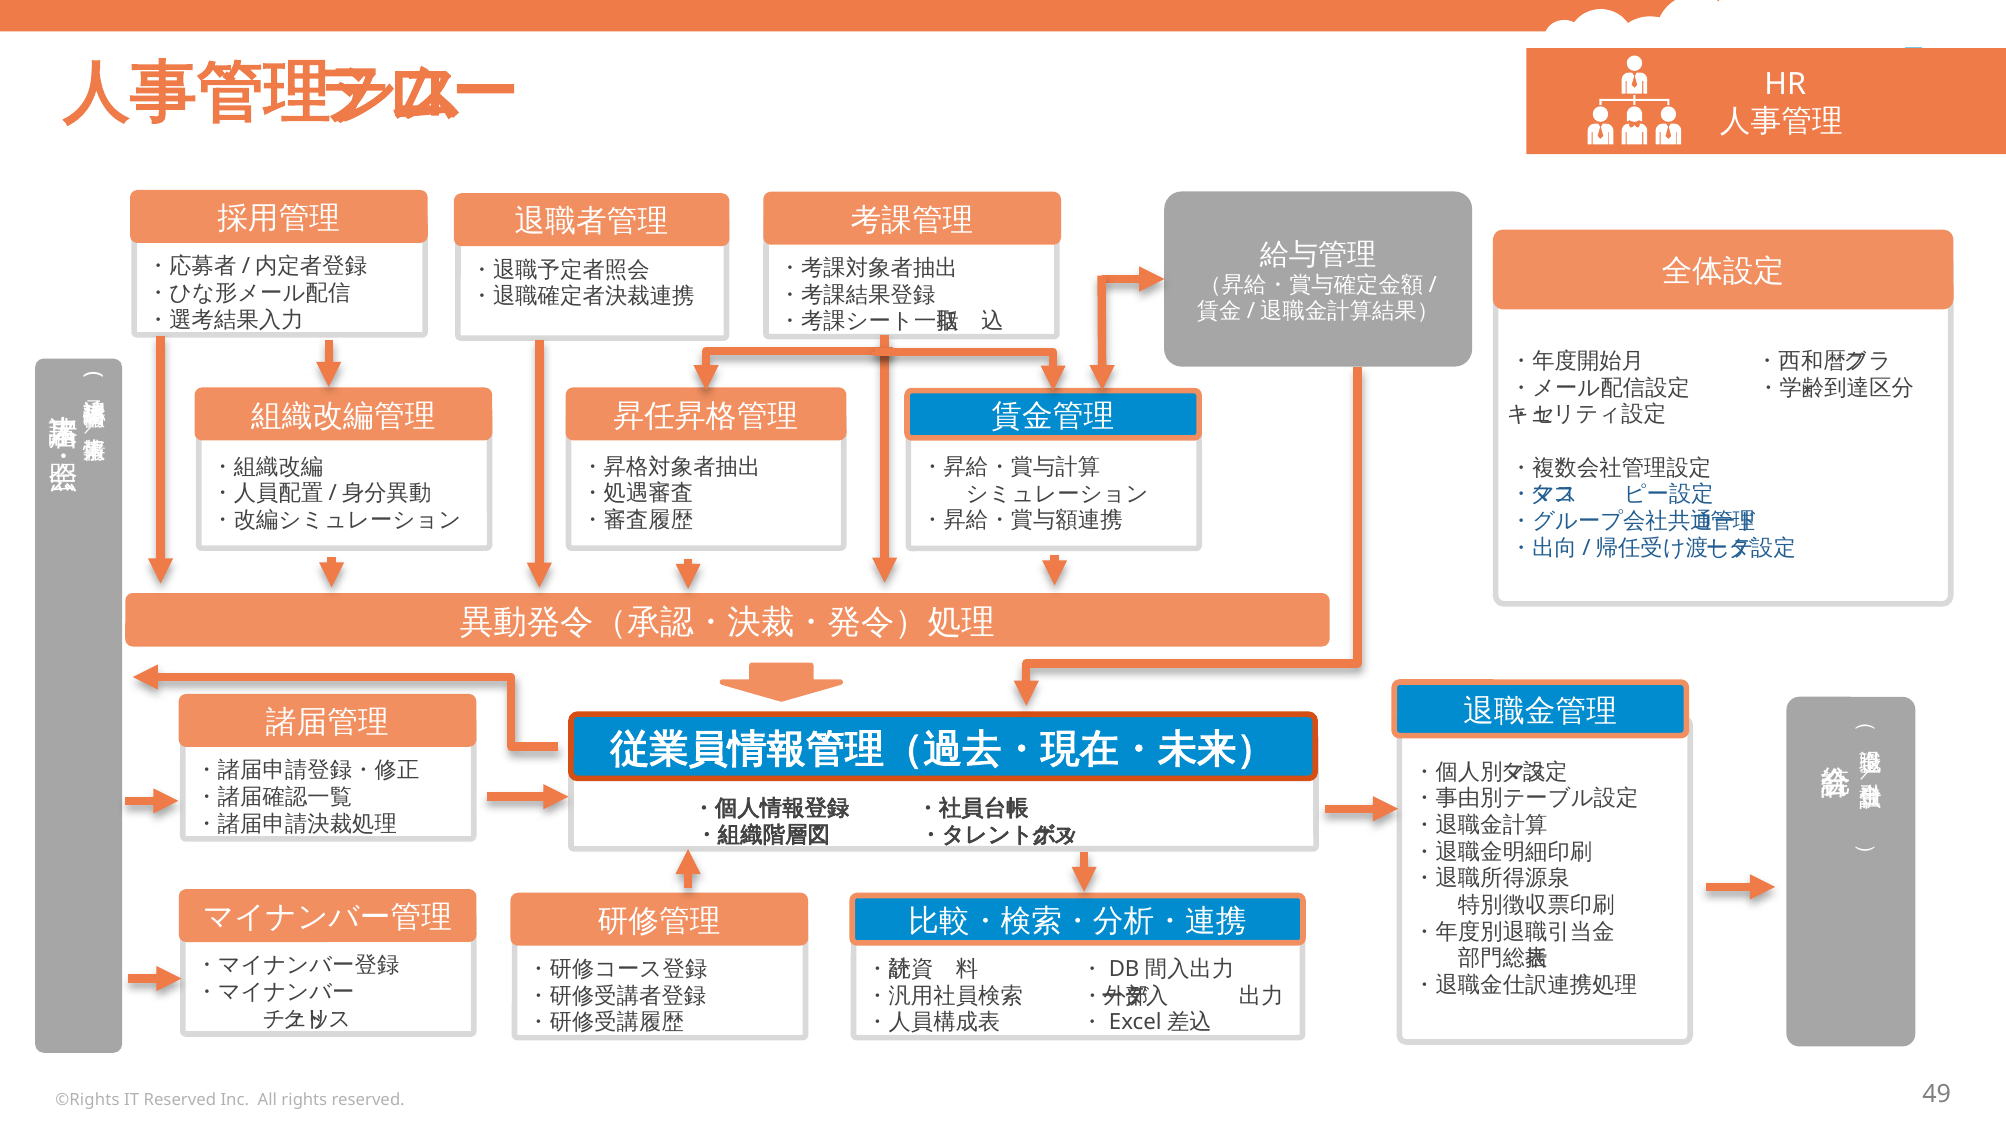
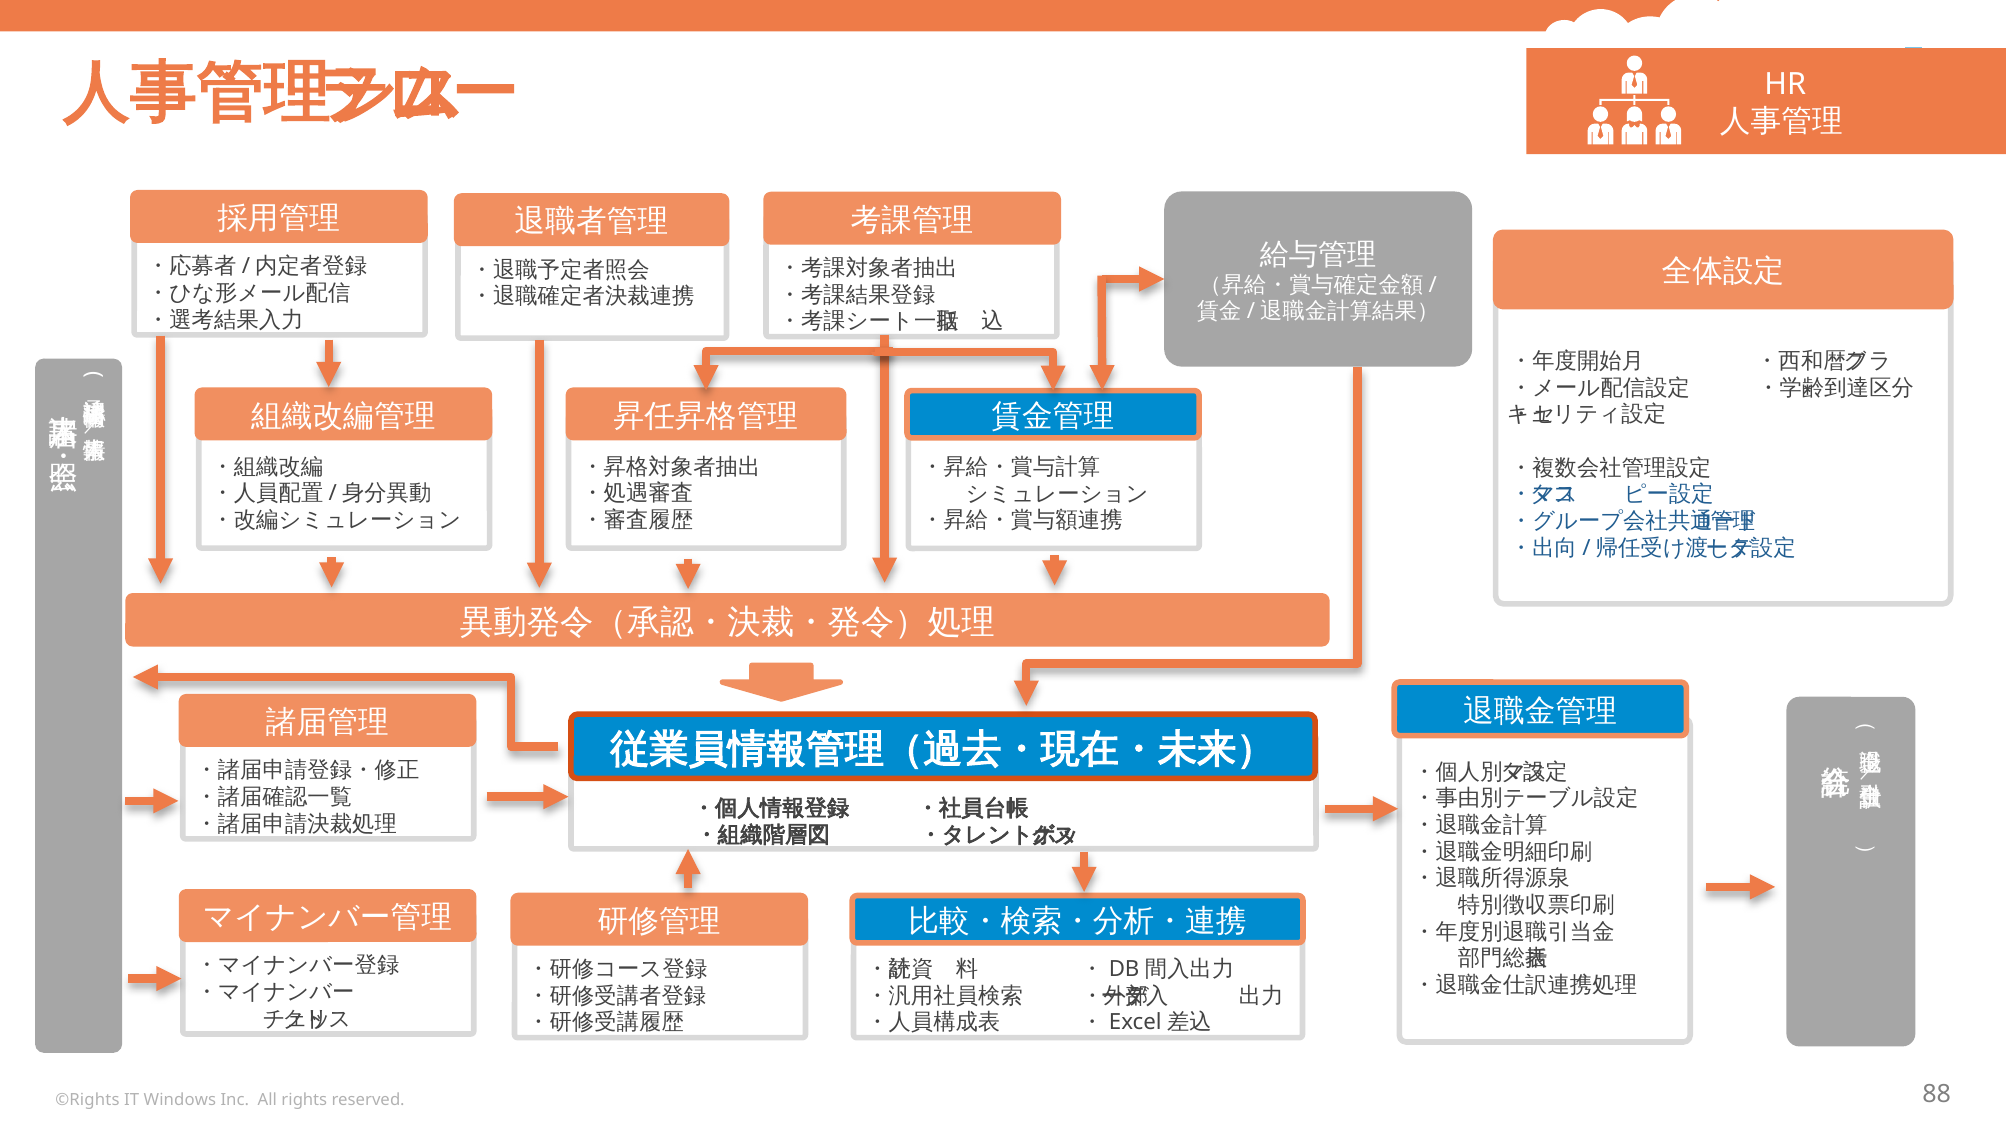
IT Reserved: Reserved -> Windows
49: 49 -> 88
